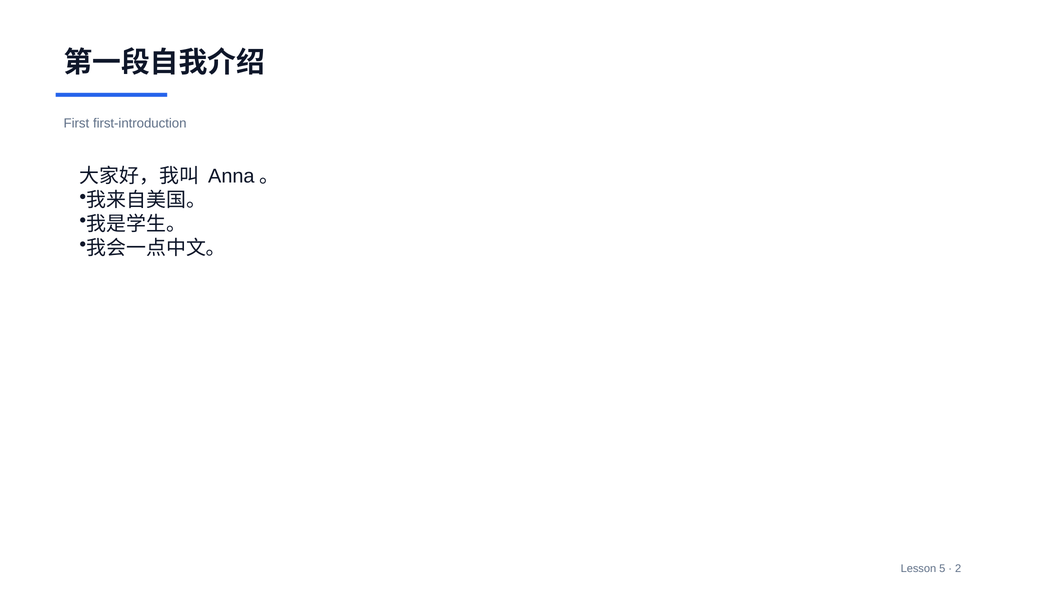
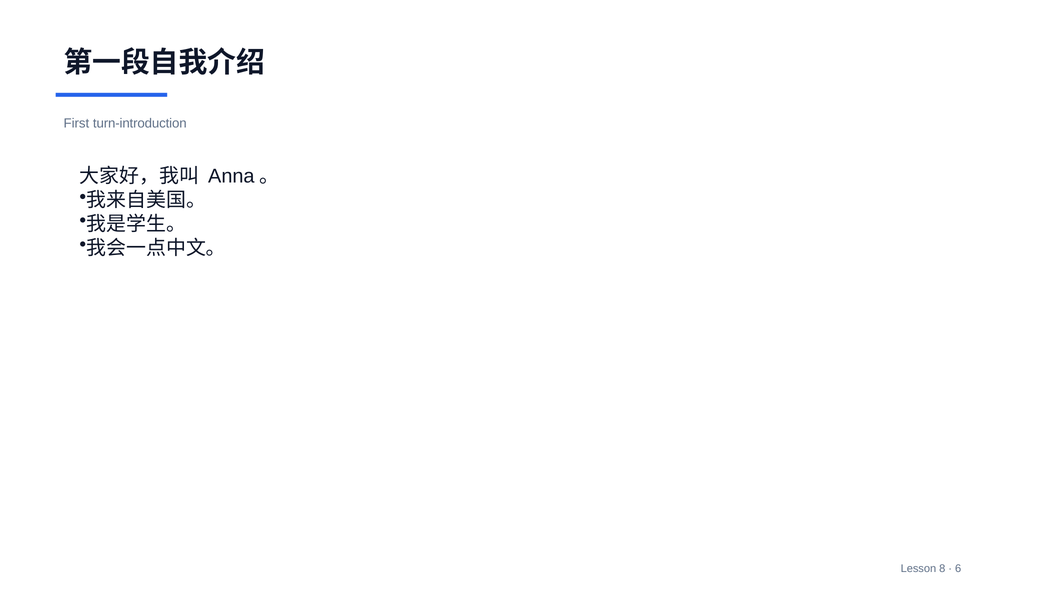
first-introduction: first-introduction -> turn-introduction
5: 5 -> 8
2: 2 -> 6
